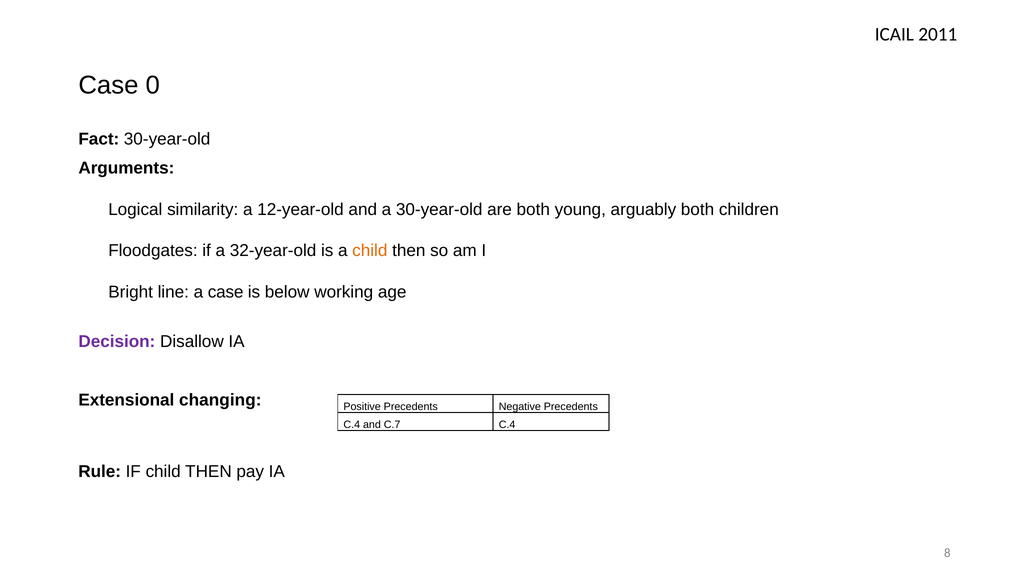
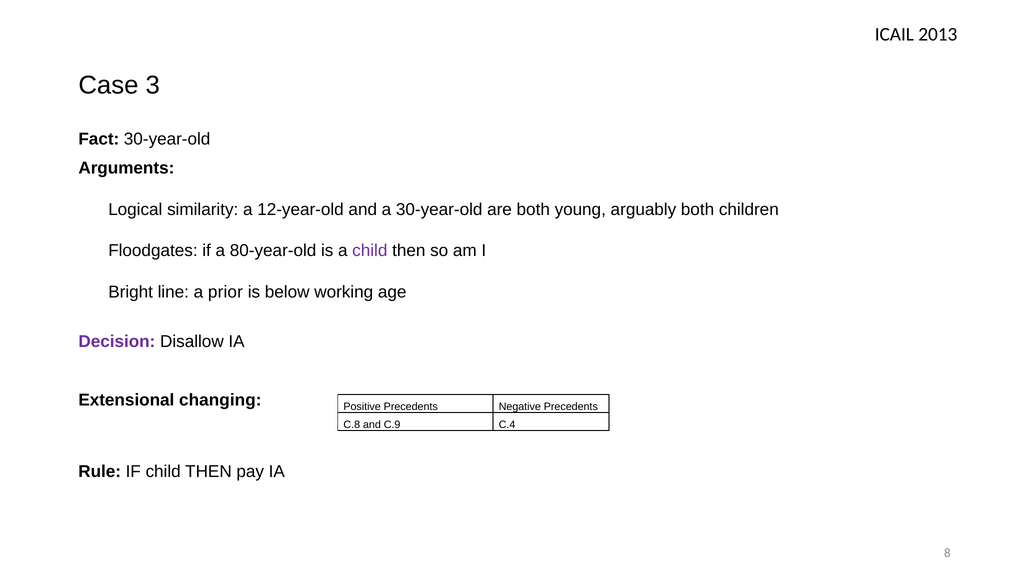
2011: 2011 -> 2013
0: 0 -> 3
32-year-old: 32-year-old -> 80-year-old
child at (370, 251) colour: orange -> purple
a case: case -> prior
C.4 at (352, 424): C.4 -> C.8
C.7: C.7 -> C.9
